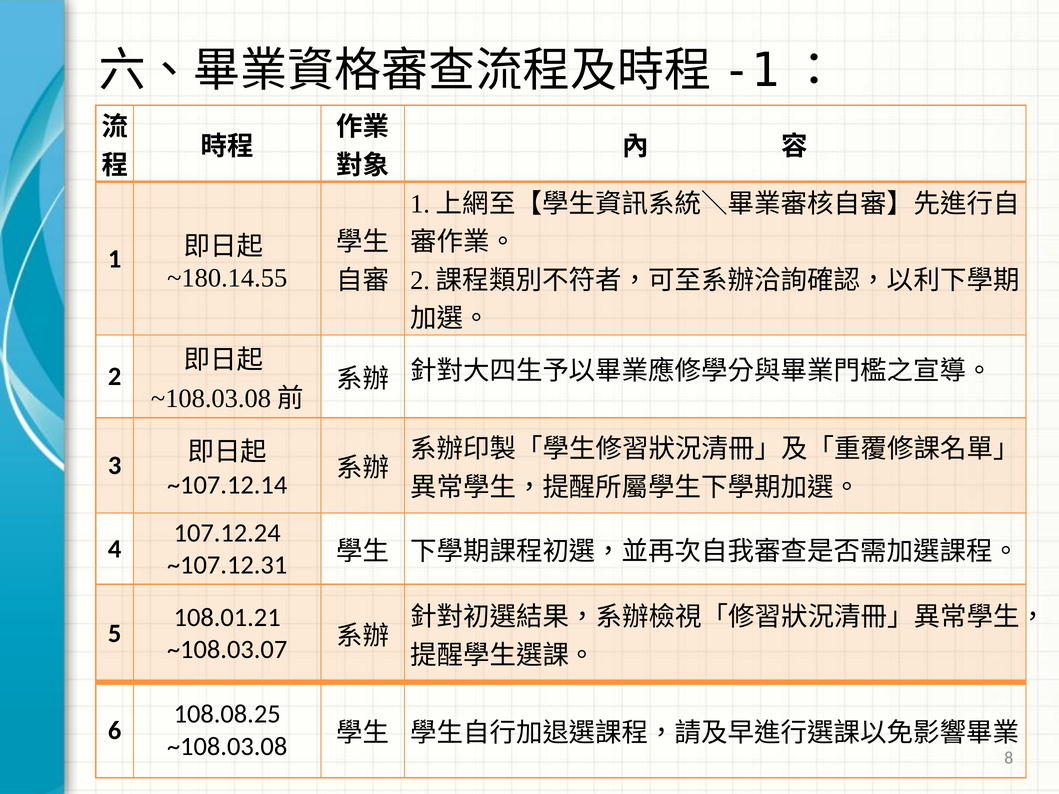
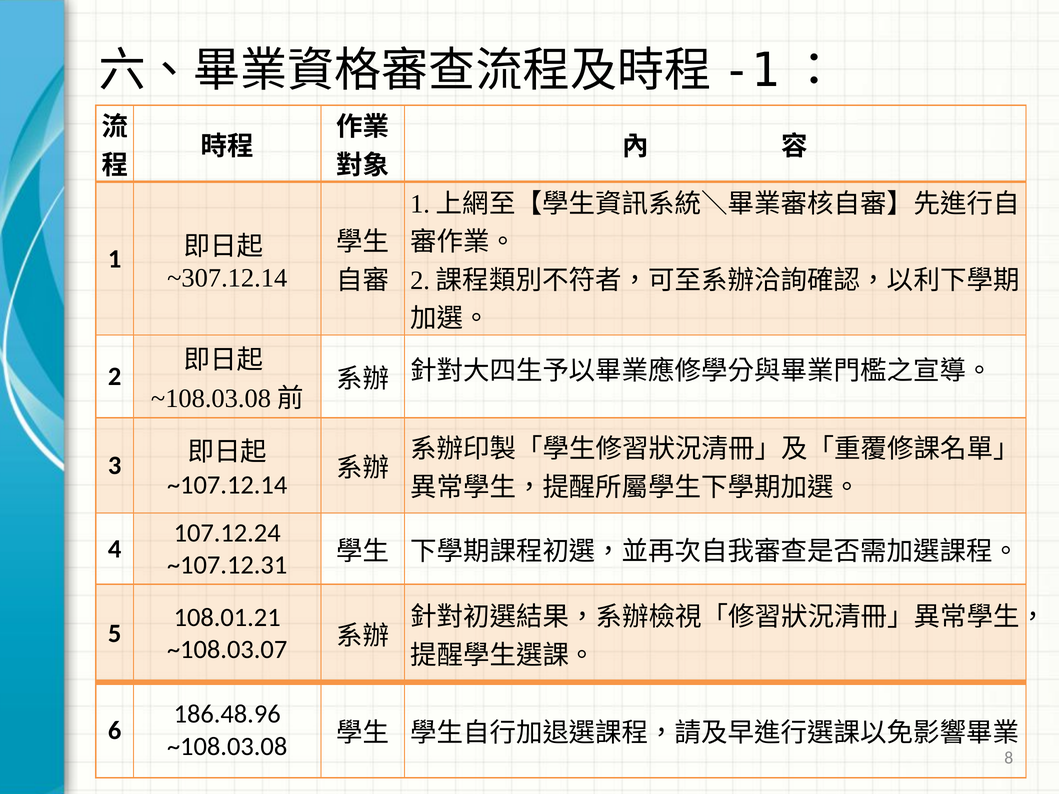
~180.14.55: ~180.14.55 -> ~307.12.14
108.08.25: 108.08.25 -> 186.48.96
